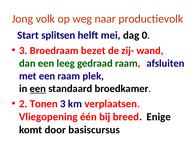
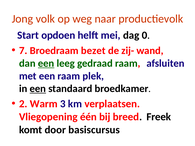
splitsen: splitsen -> opdoen
3 at (23, 51): 3 -> 7
een at (46, 63) underline: none -> present
Tonen: Tonen -> Warm
Enige: Enige -> Freek
